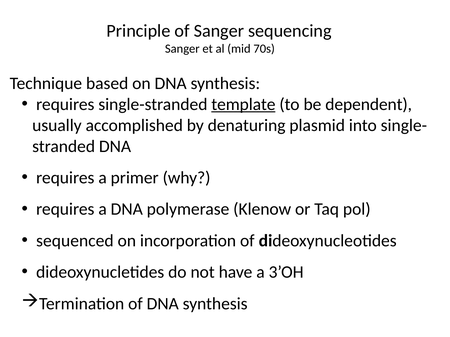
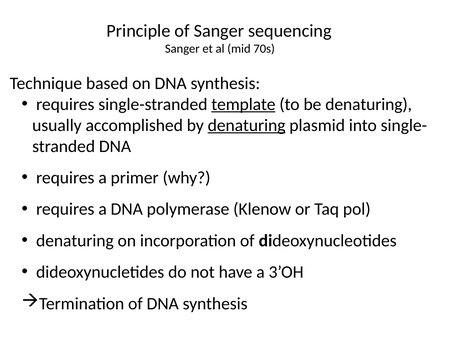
be dependent: dependent -> denaturing
denaturing at (247, 125) underline: none -> present
sequenced at (75, 241): sequenced -> denaturing
